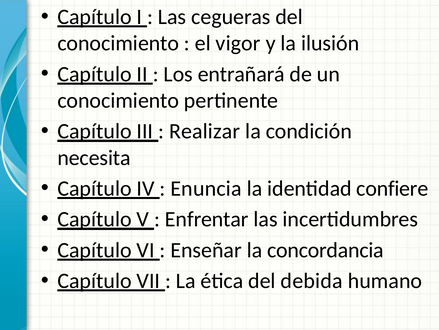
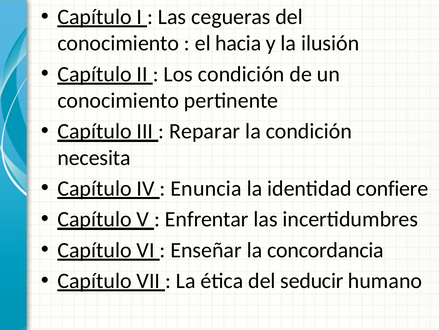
vigor: vigor -> hacia
Los entrañará: entrañará -> condición
Realizar: Realizar -> Reparar
debida: debida -> seducir
